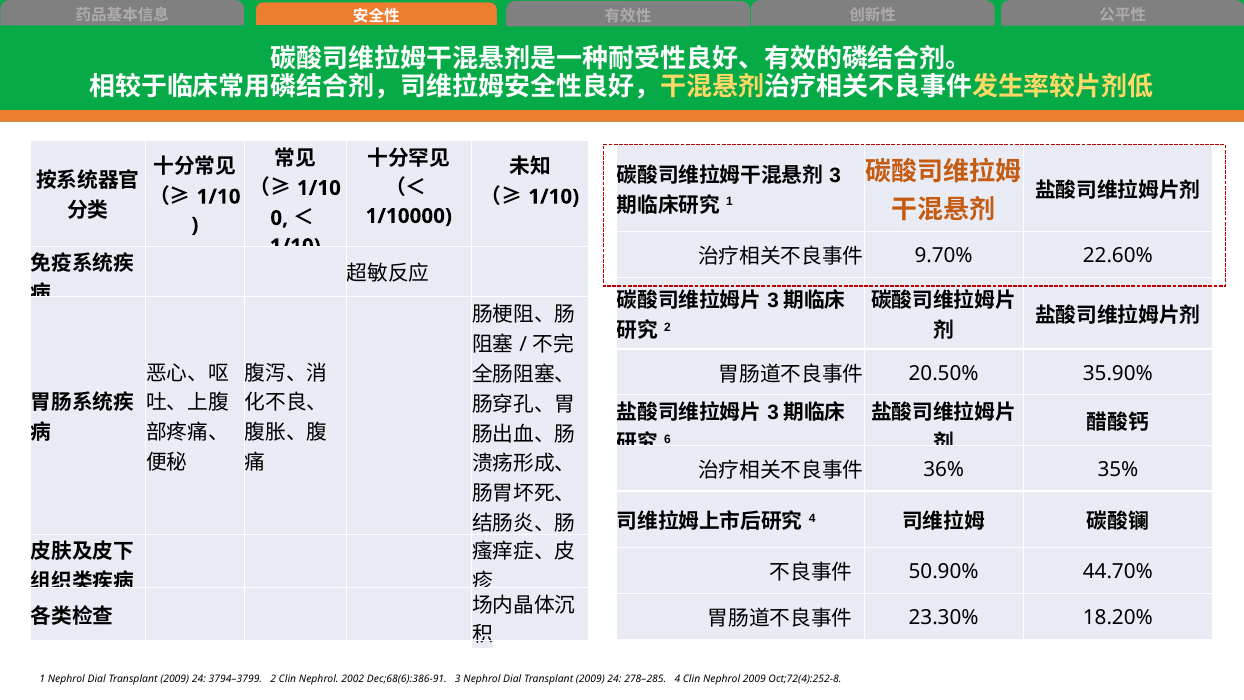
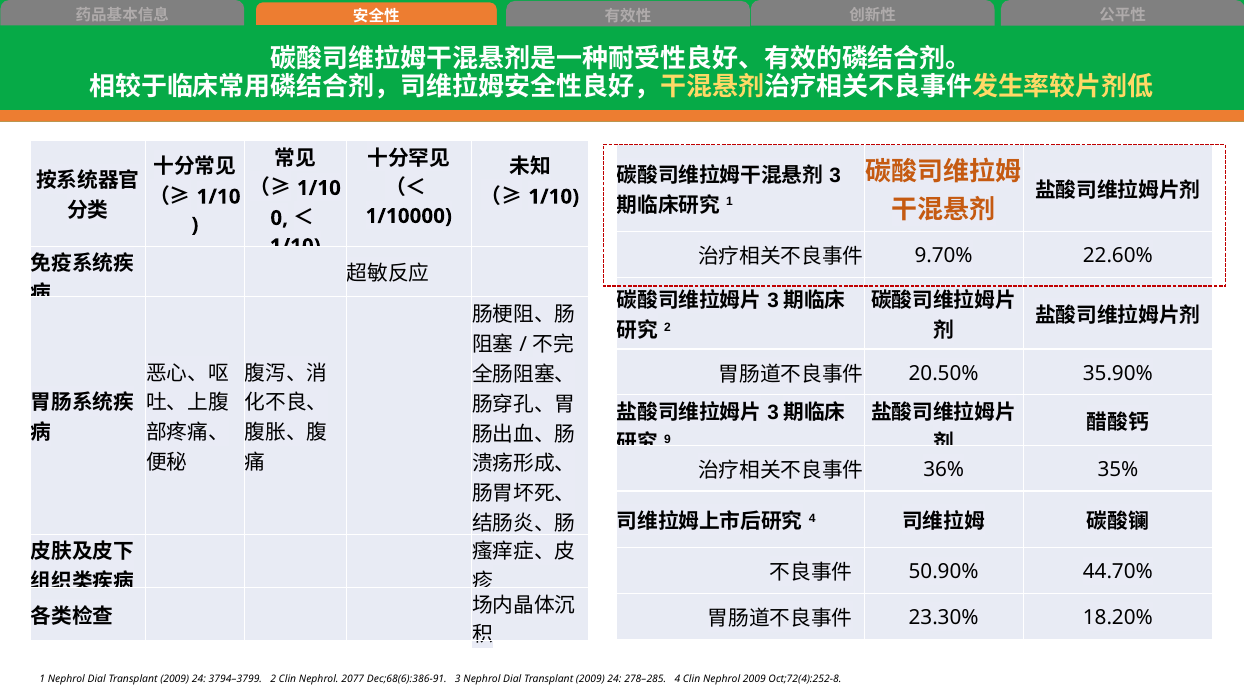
6: 6 -> 9
2002: 2002 -> 2077
